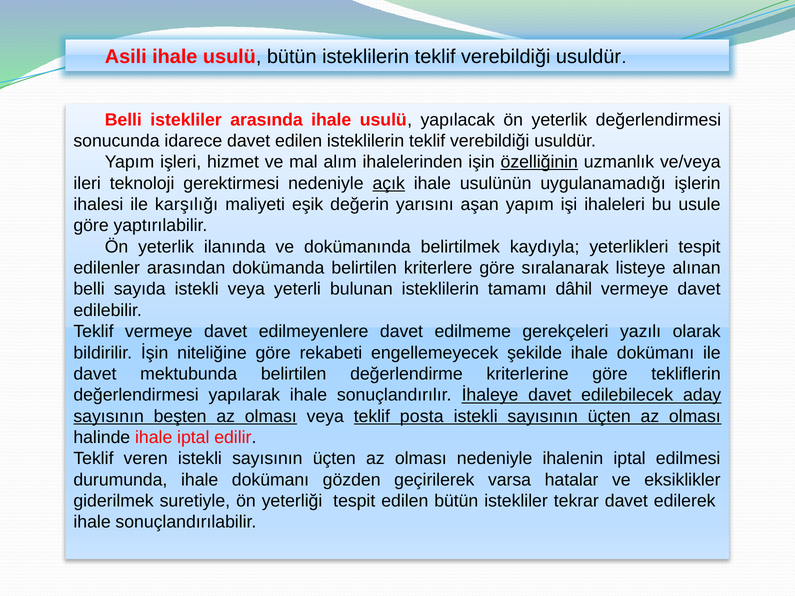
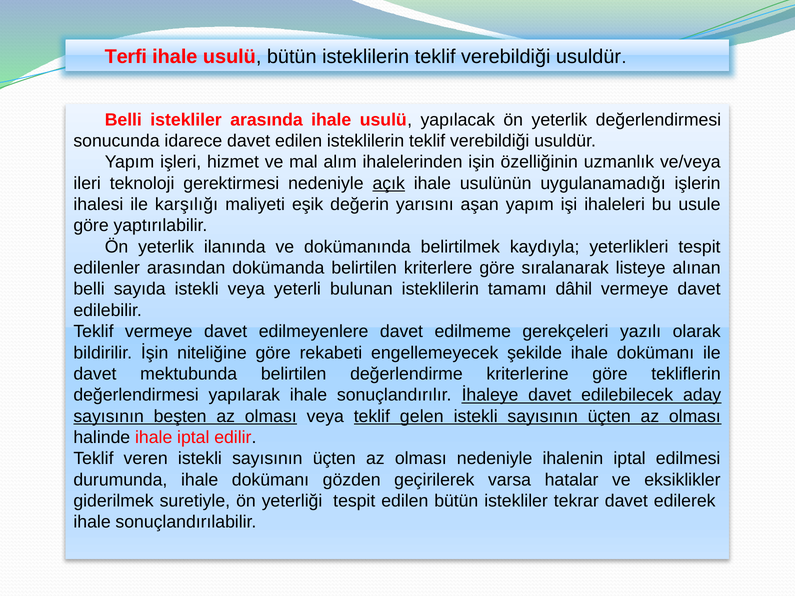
Asili: Asili -> Terfi
özelliğinin underline: present -> none
posta: posta -> gelen
